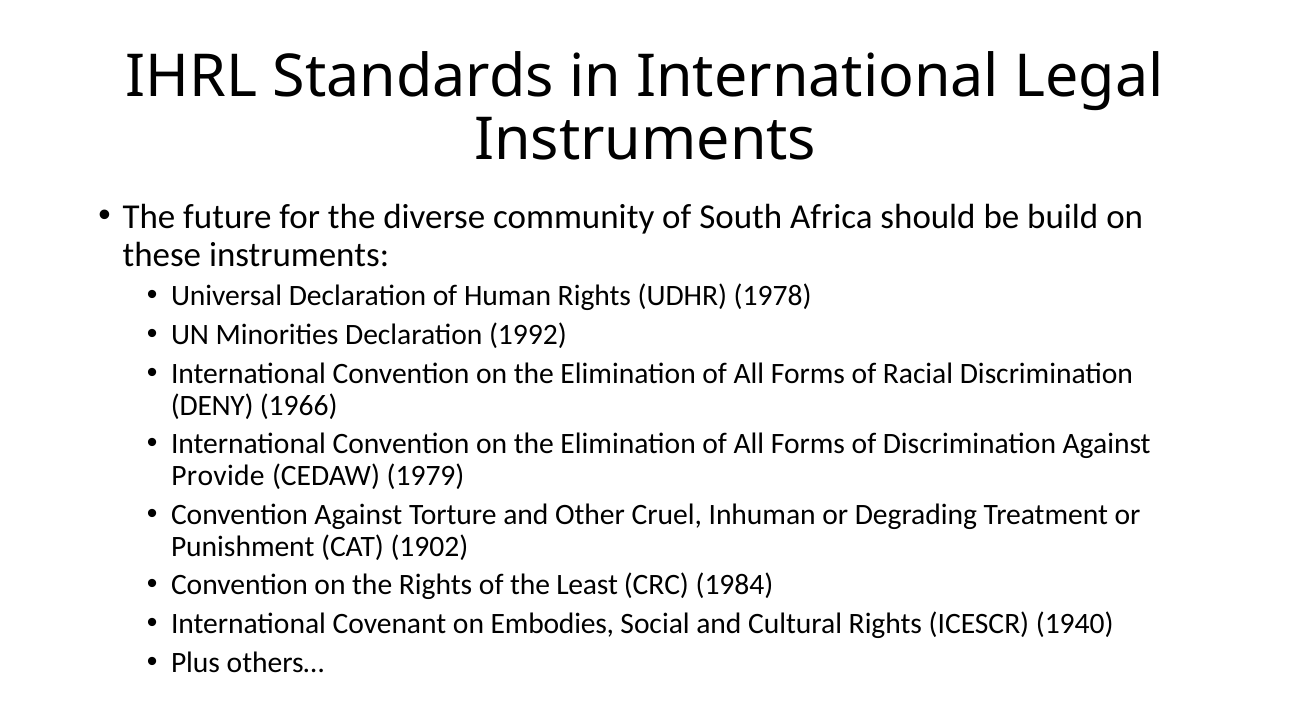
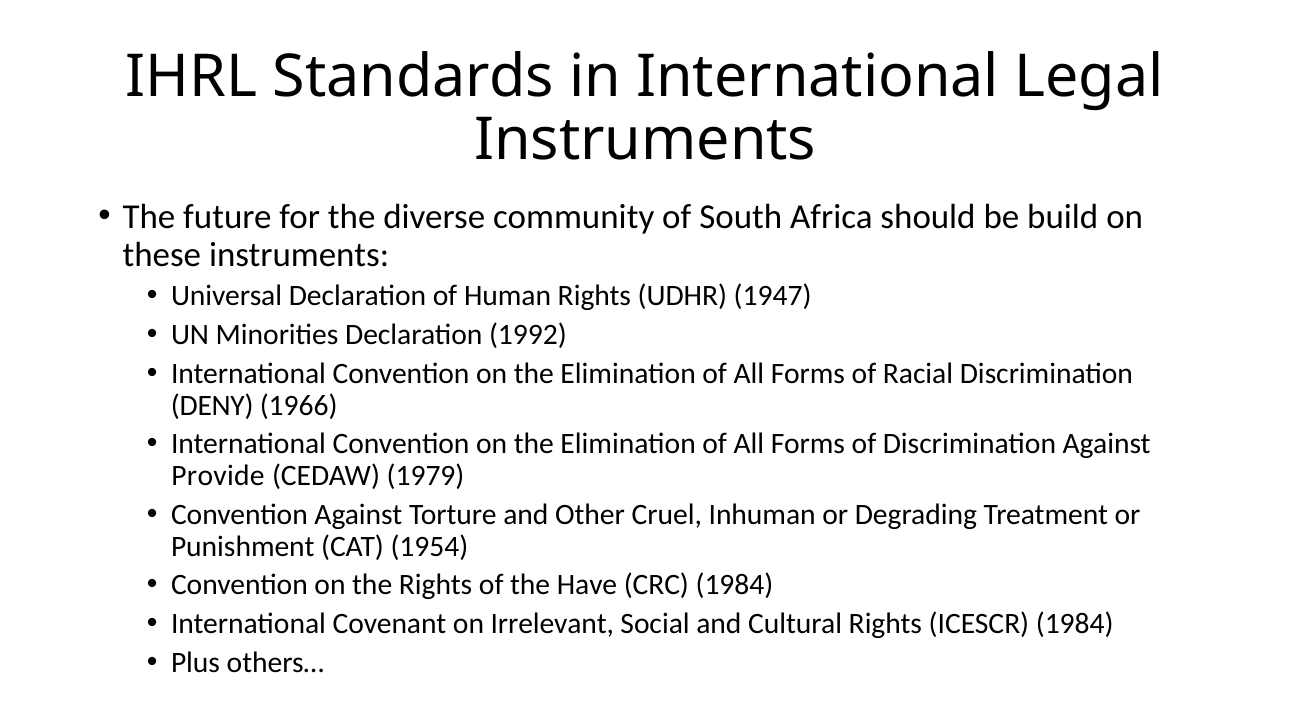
1978: 1978 -> 1947
1902: 1902 -> 1954
Least: Least -> Have
Embodies: Embodies -> Irrelevant
ICESCR 1940: 1940 -> 1984
